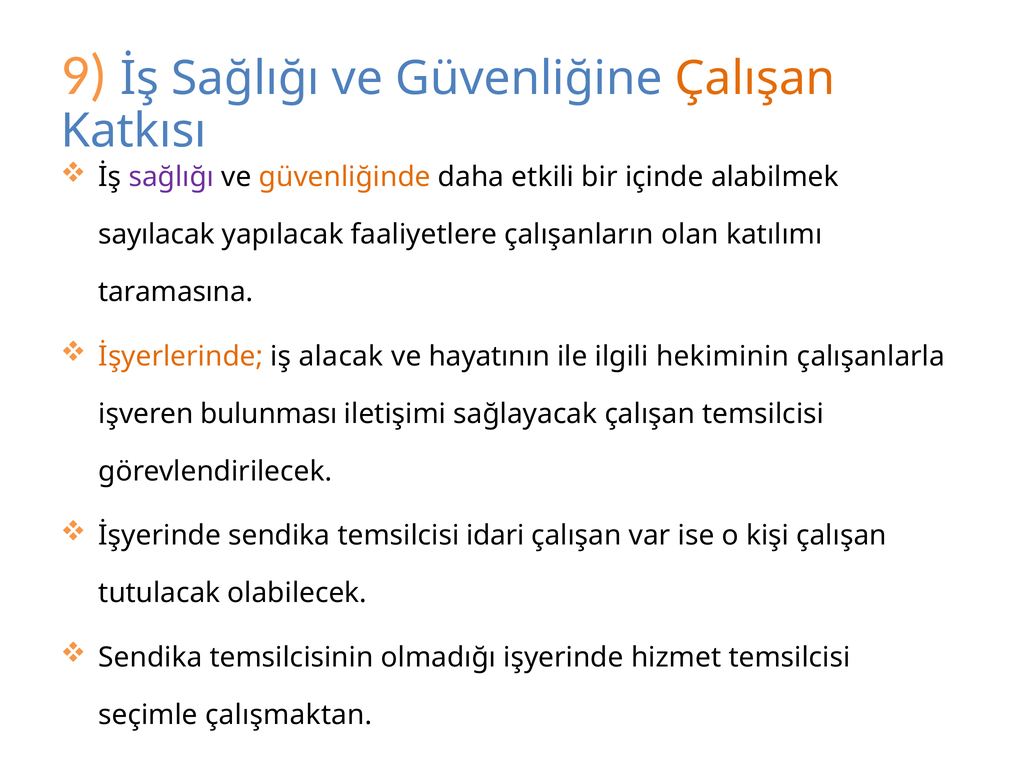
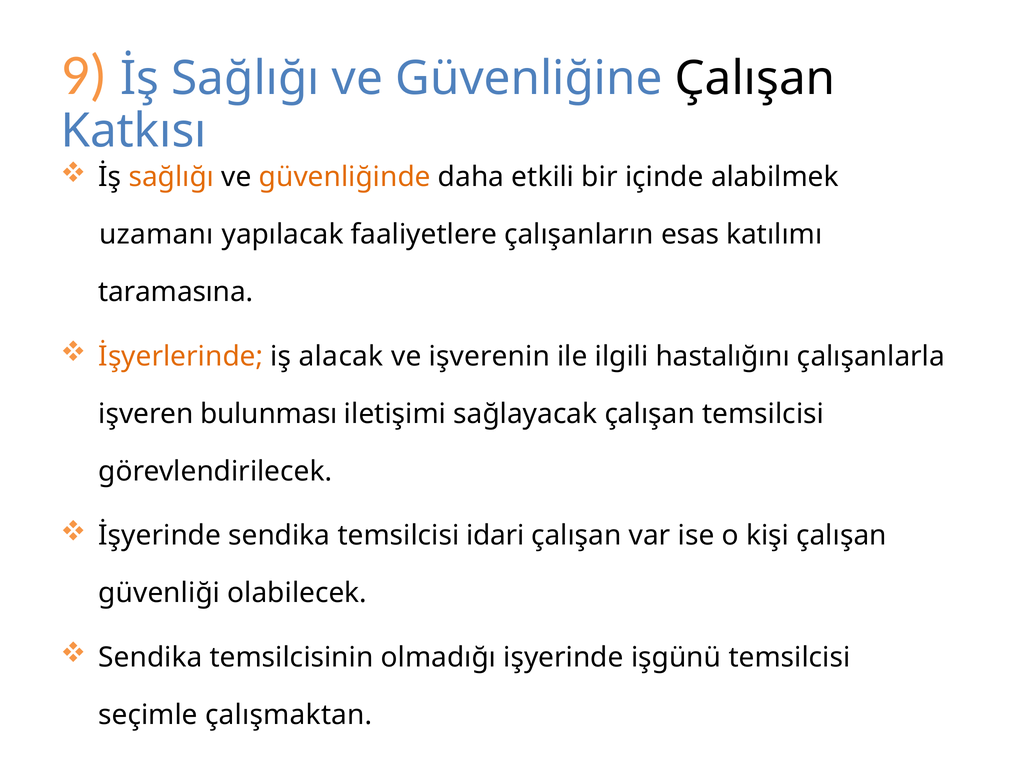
Çalışan at (755, 78) colour: orange -> black
sağlığı at (171, 177) colour: purple -> orange
sayılacak: sayılacak -> uzamanı
olan: olan -> esas
hayatının: hayatının -> işverenin
hekiminin: hekiminin -> hastalığını
tutulacak: tutulacak -> güvenliği
hizmet: hizmet -> işgünü
